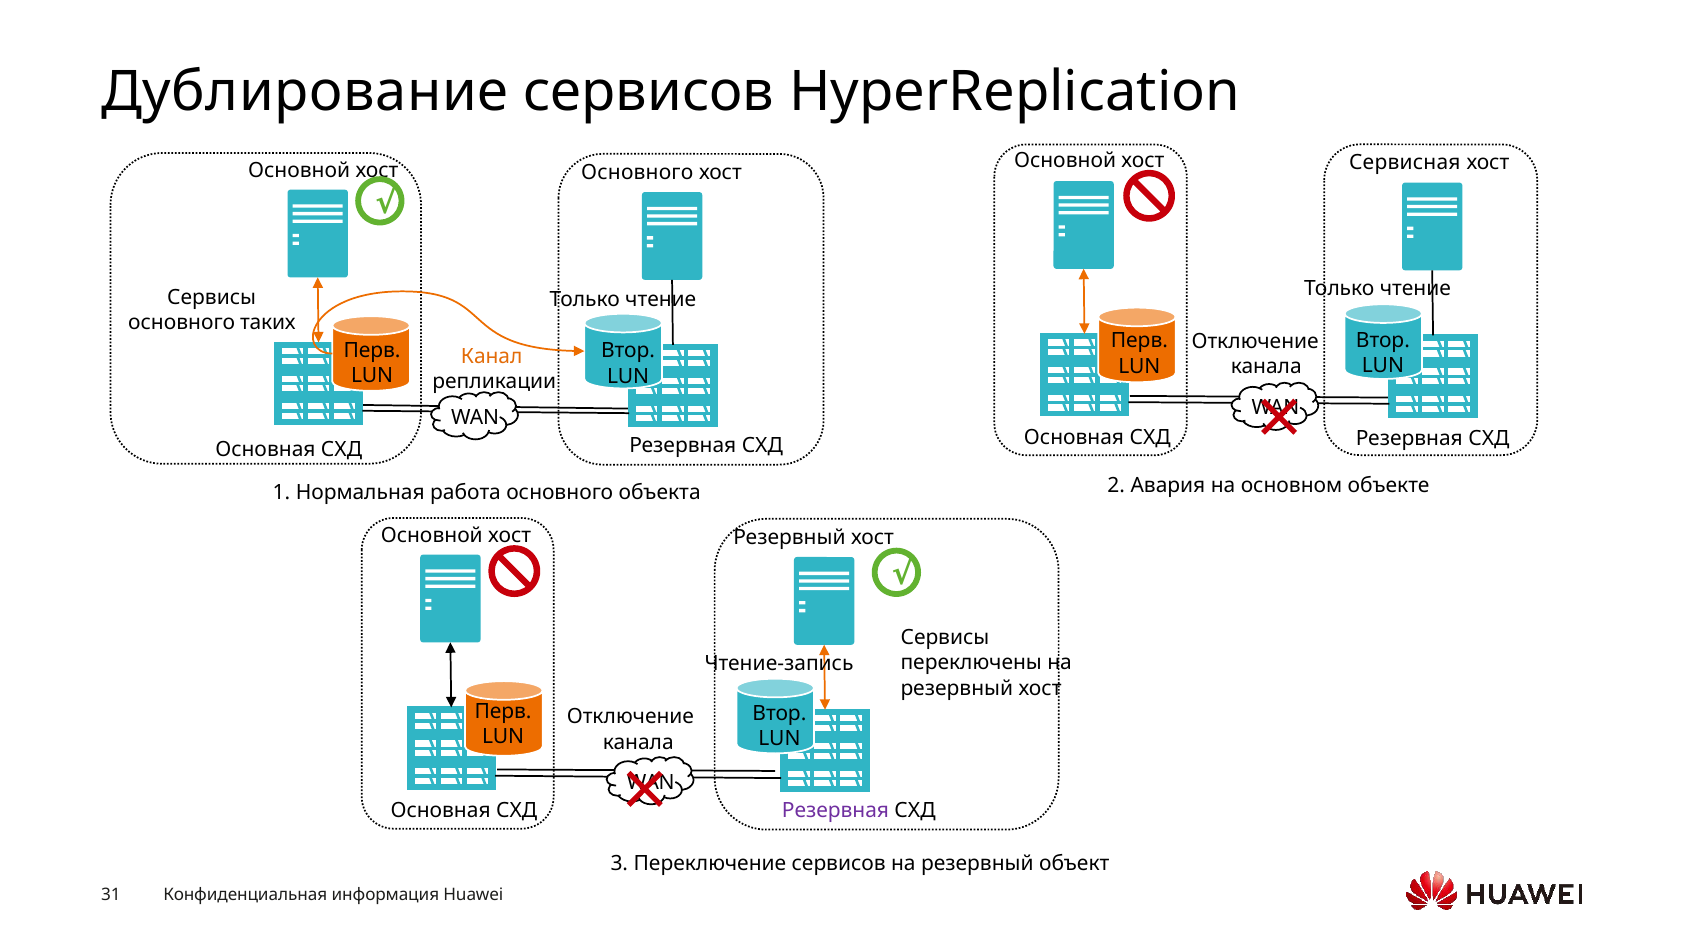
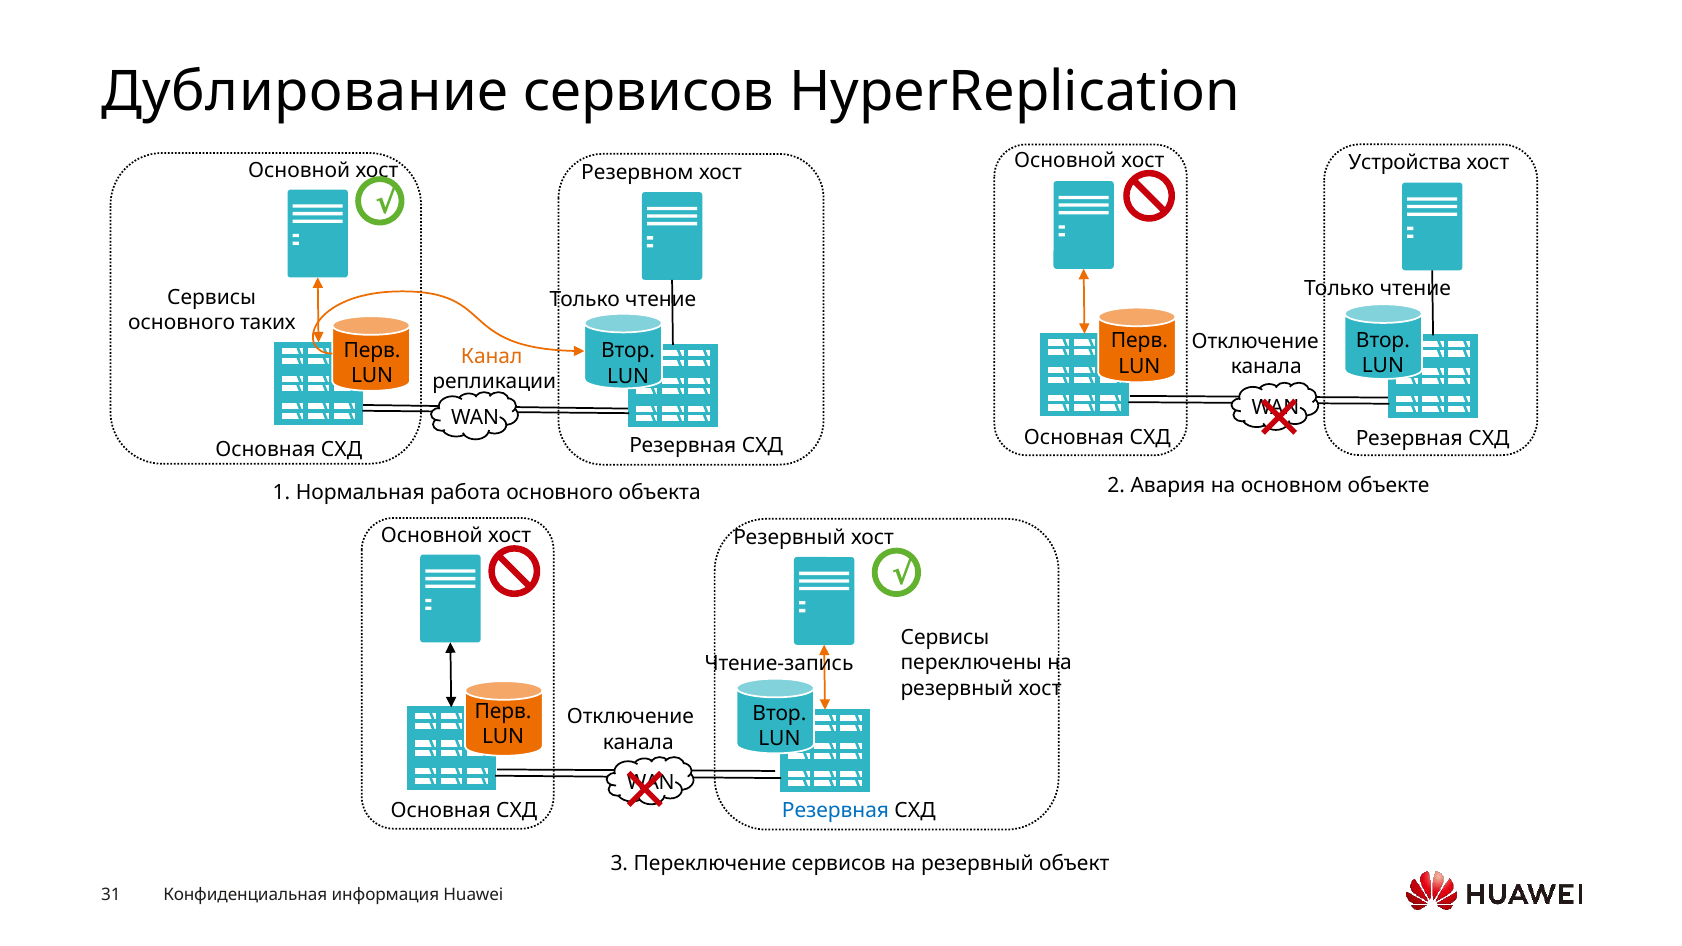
Сервисная: Сервисная -> Устройства
Основного at (637, 173): Основного -> Резервном
Резервная at (835, 811) colour: purple -> blue
